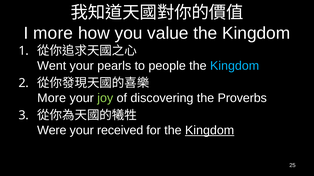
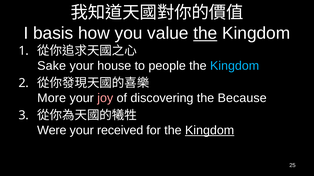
I more: more -> basis
the at (205, 33) underline: none -> present
Went: Went -> Sake
pearls: pearls -> house
joy colour: light green -> pink
Proverbs: Proverbs -> Because
